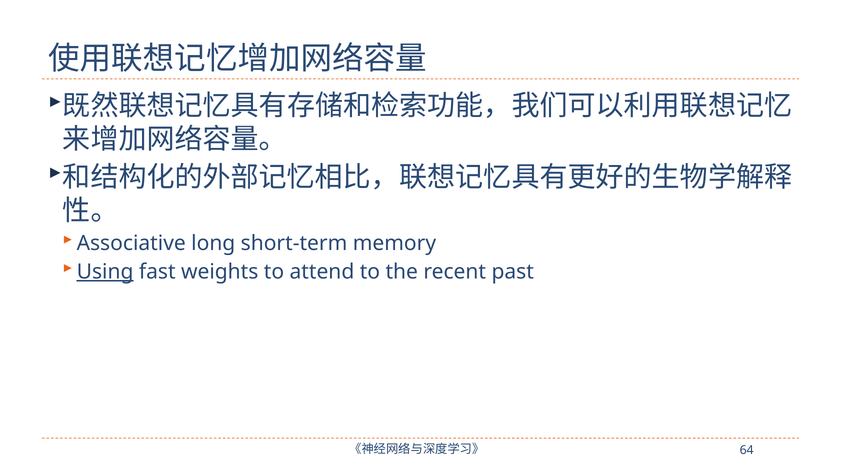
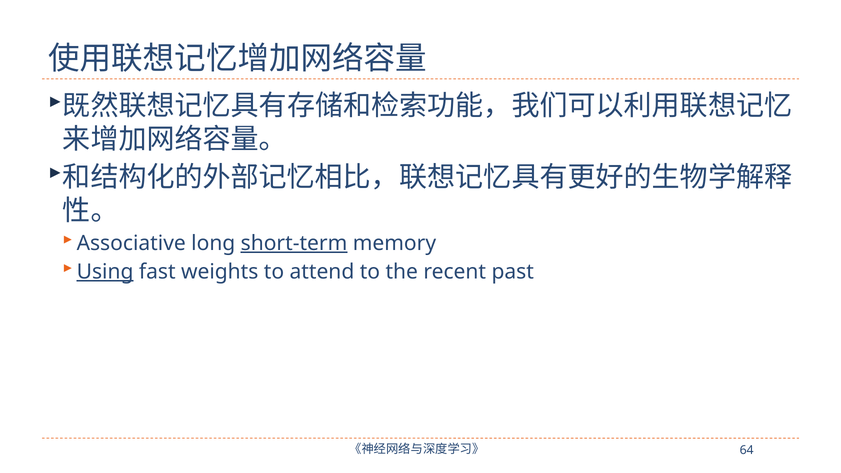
short-term underline: none -> present
